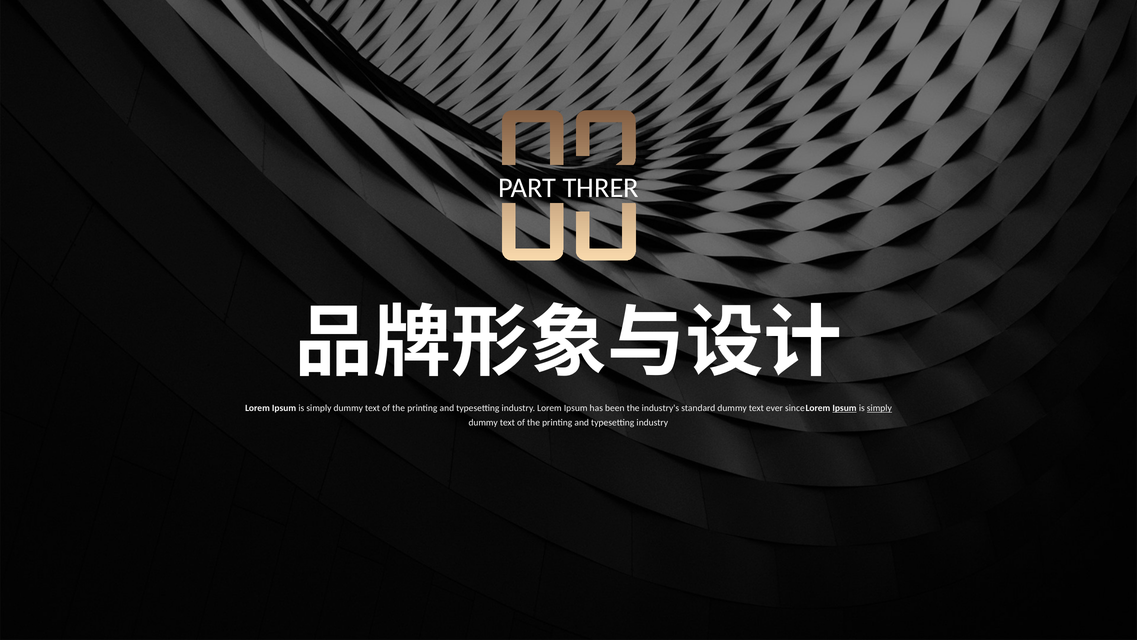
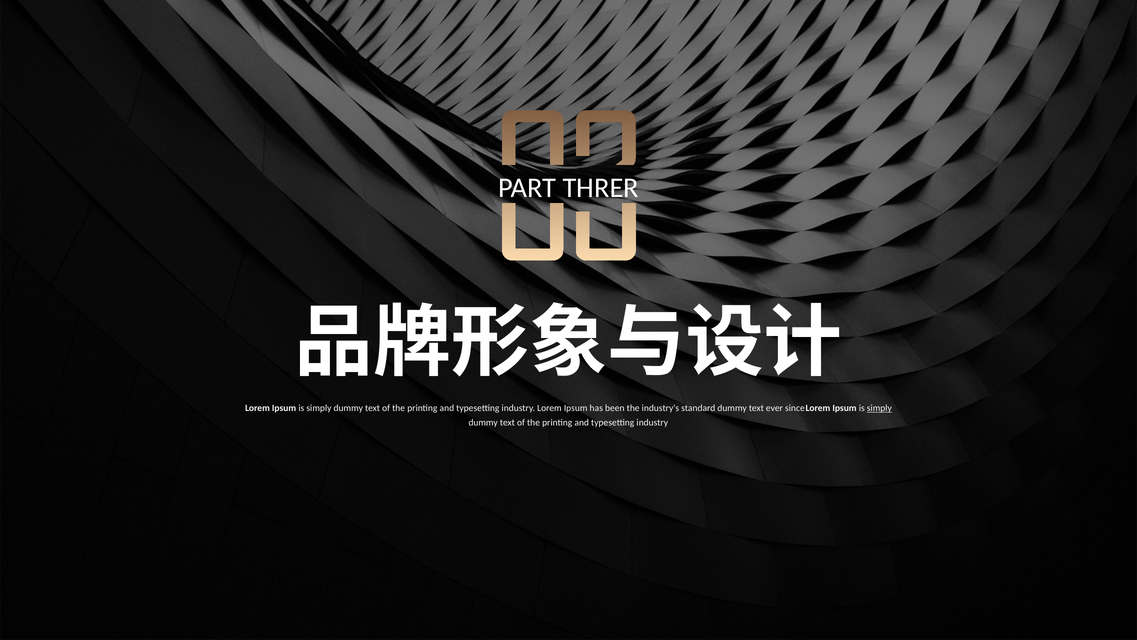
Ipsum at (844, 408) underline: present -> none
